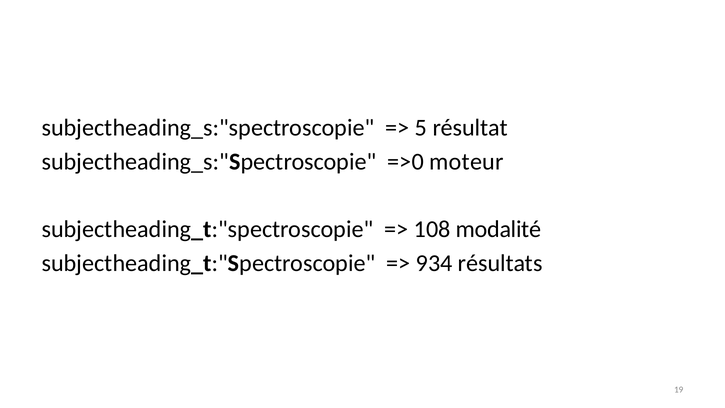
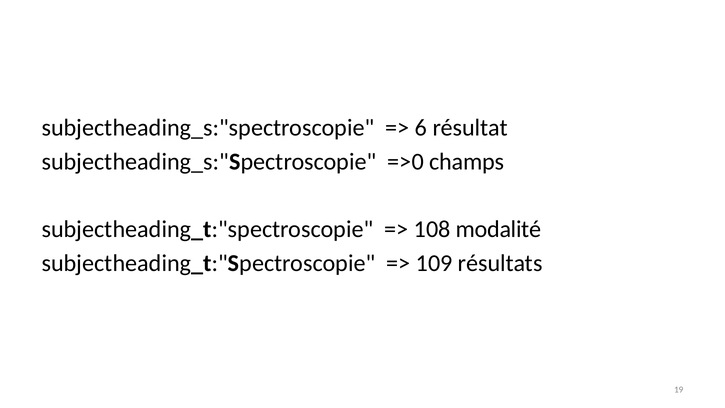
5: 5 -> 6
moteur: moteur -> champs
934: 934 -> 109
